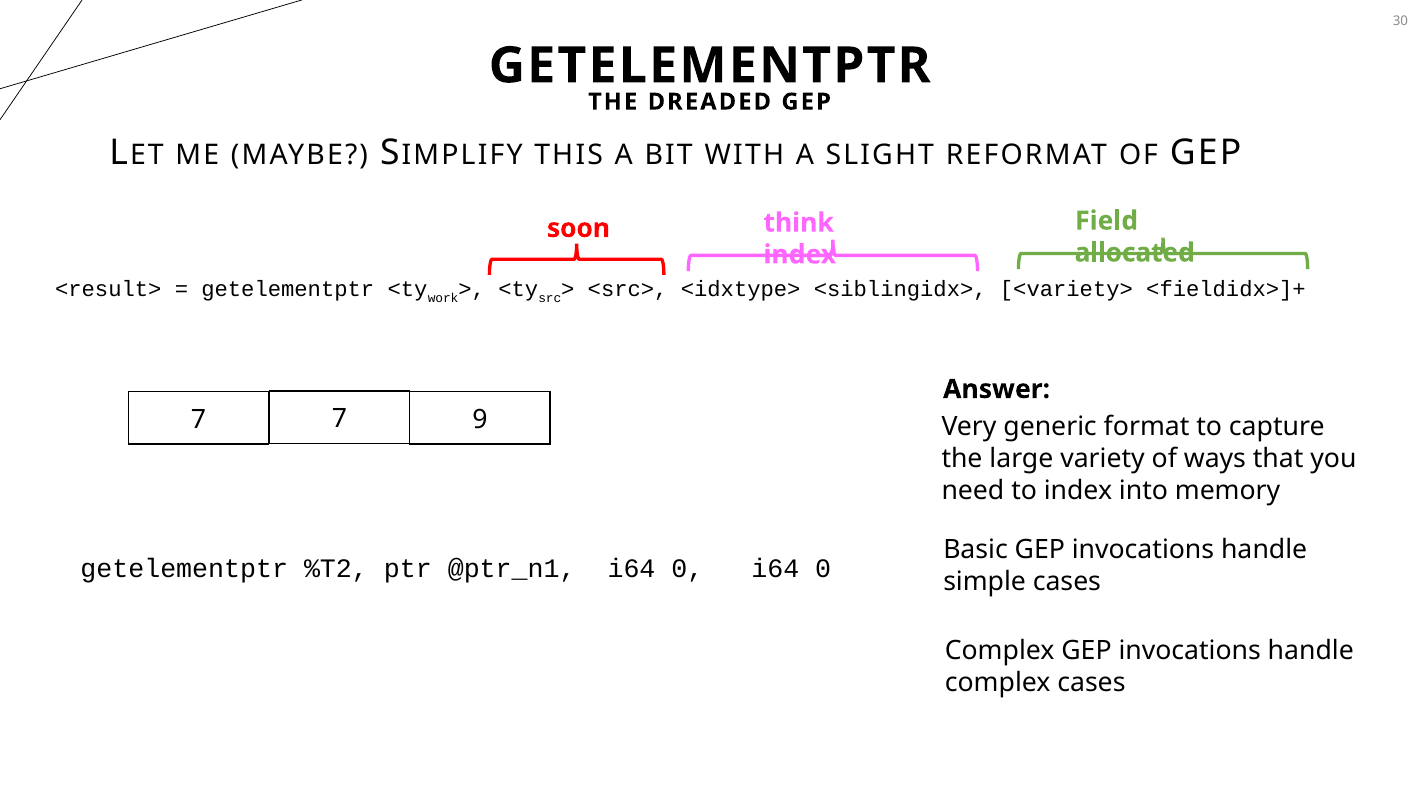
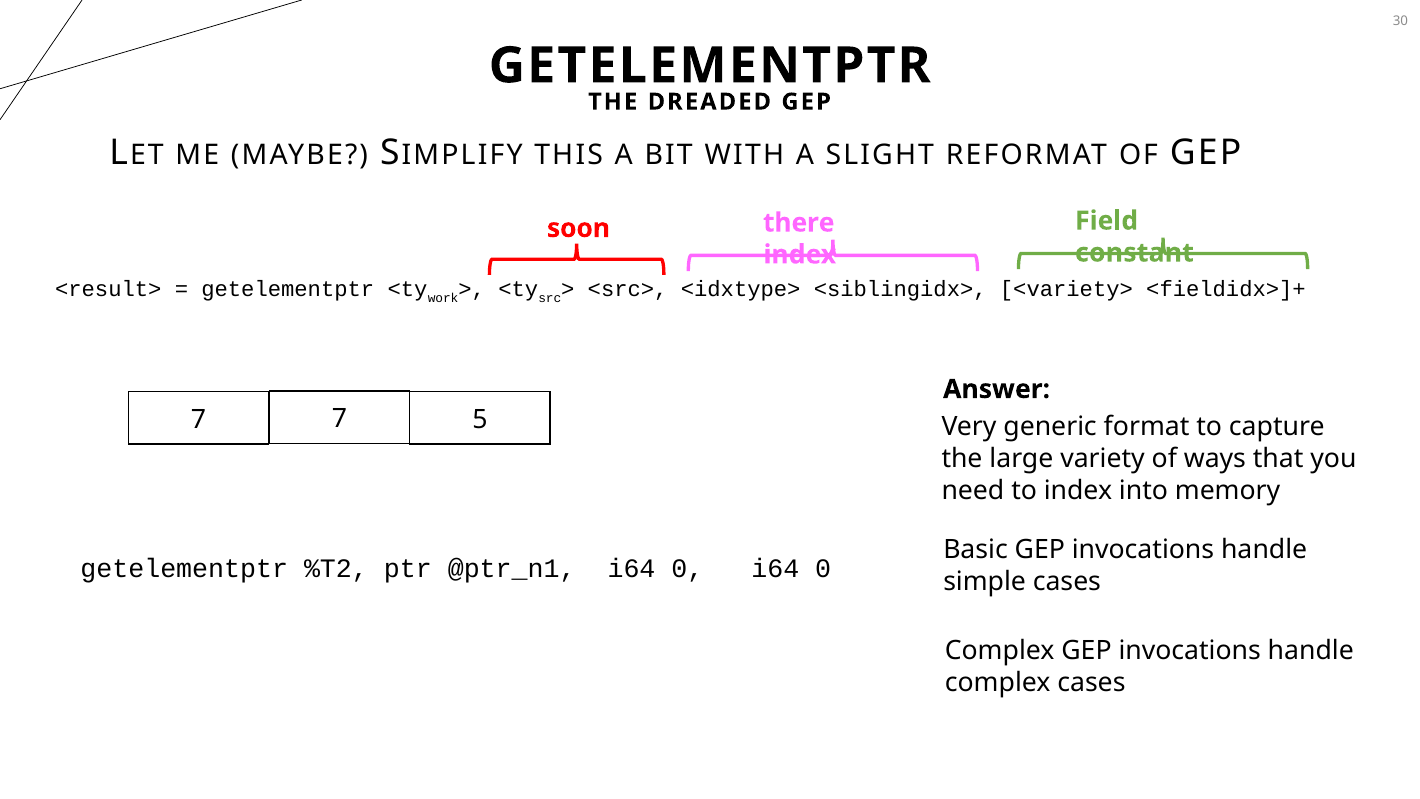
think: think -> there
allocated: allocated -> constant
9: 9 -> 5
